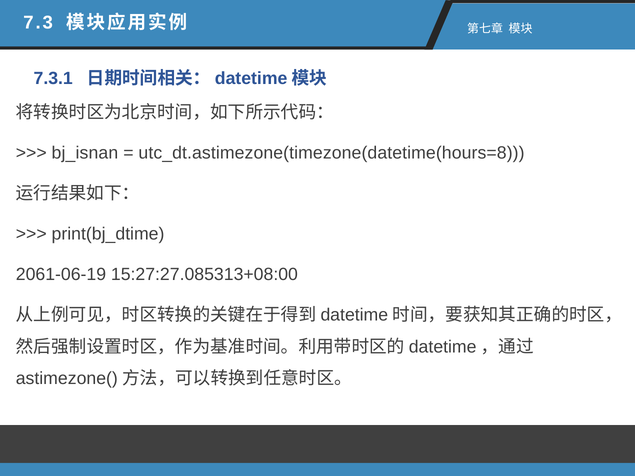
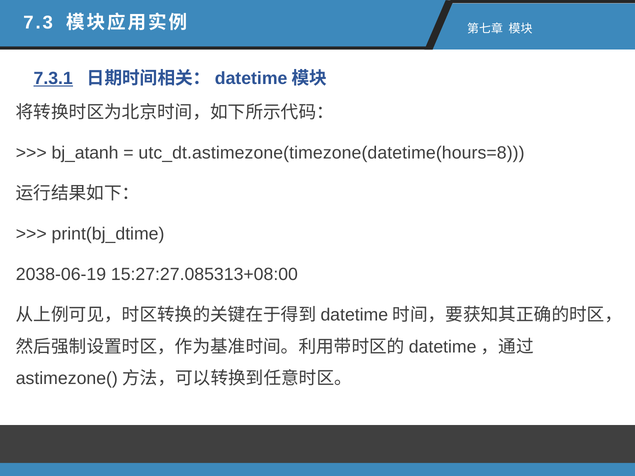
7.3.1 underline: none -> present
bj_isnan: bj_isnan -> bj_atanh
2061-06-19: 2061-06-19 -> 2038-06-19
